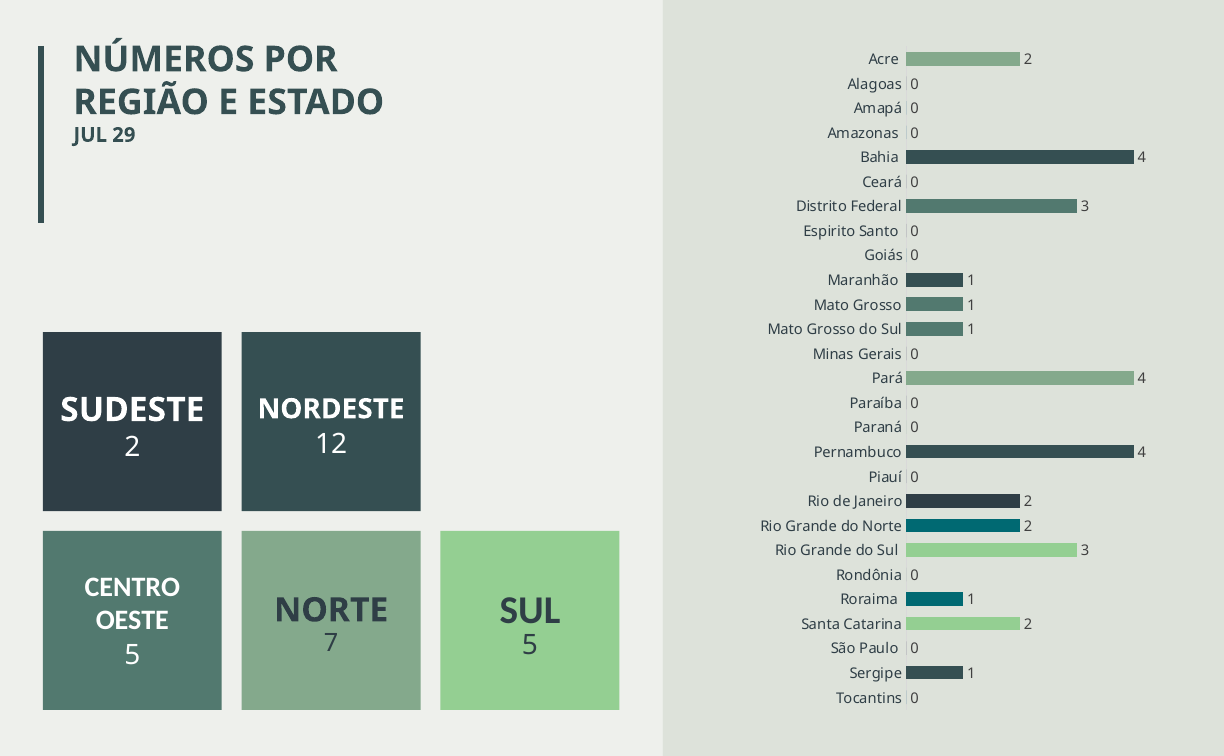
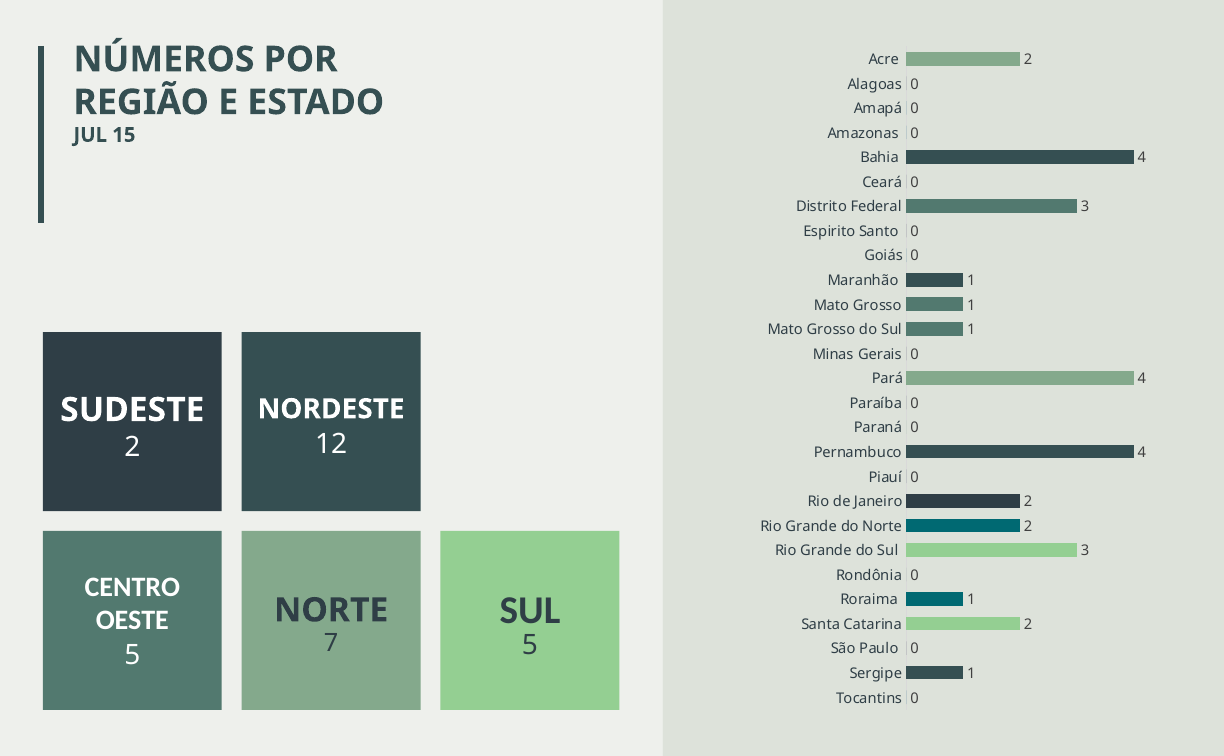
29: 29 -> 15
